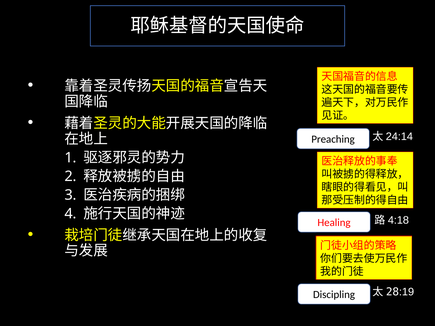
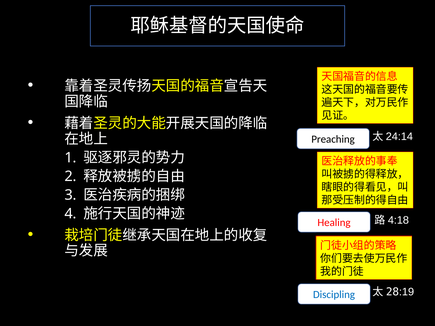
Discipling colour: black -> blue
